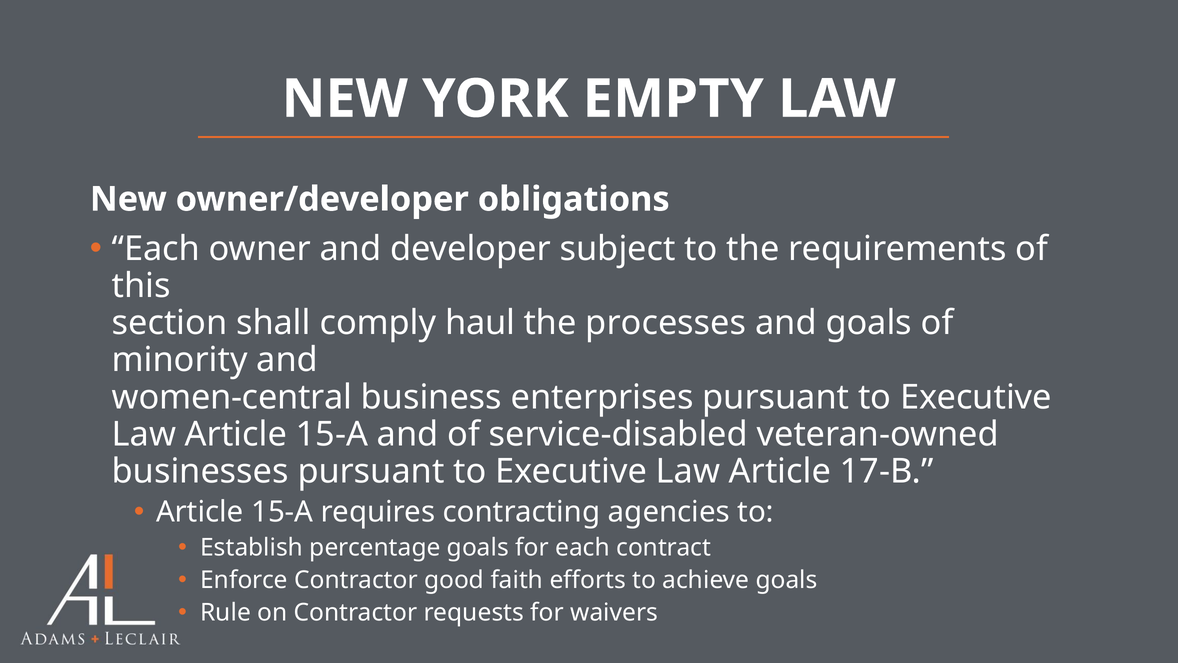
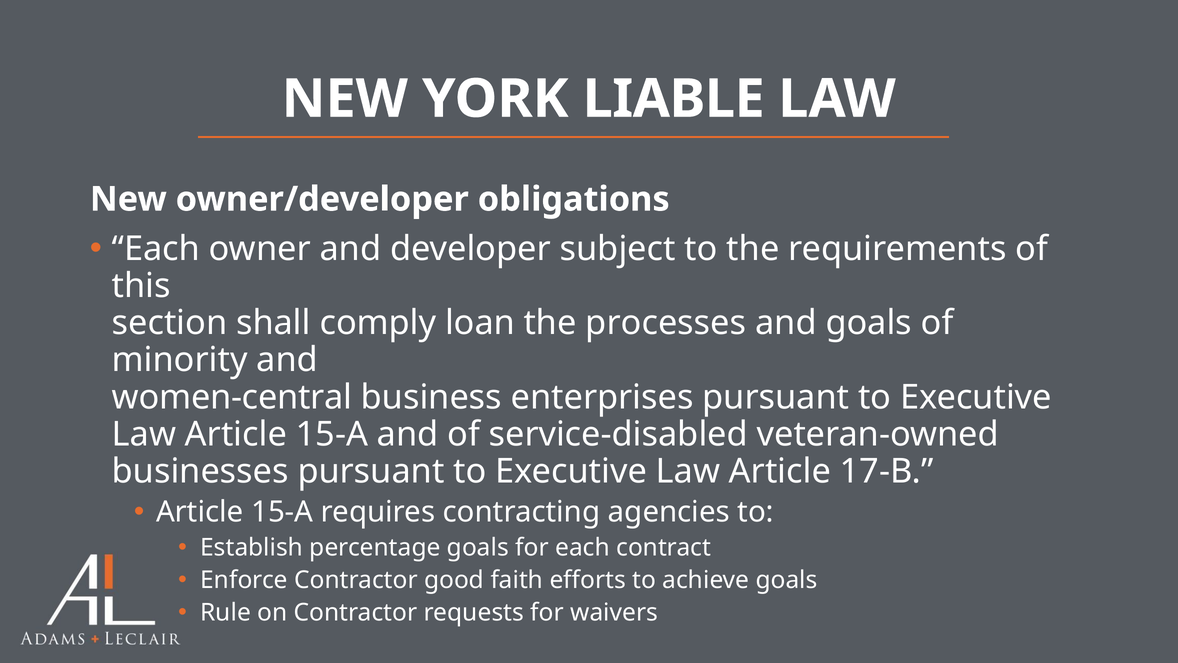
EMPTY: EMPTY -> LIABLE
haul: haul -> loan
